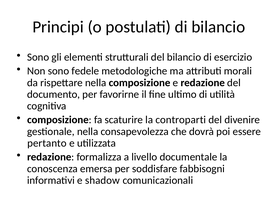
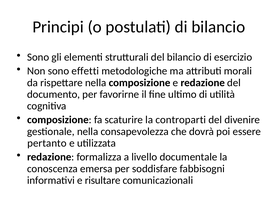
fedele: fedele -> effetti
shadow: shadow -> risultare
